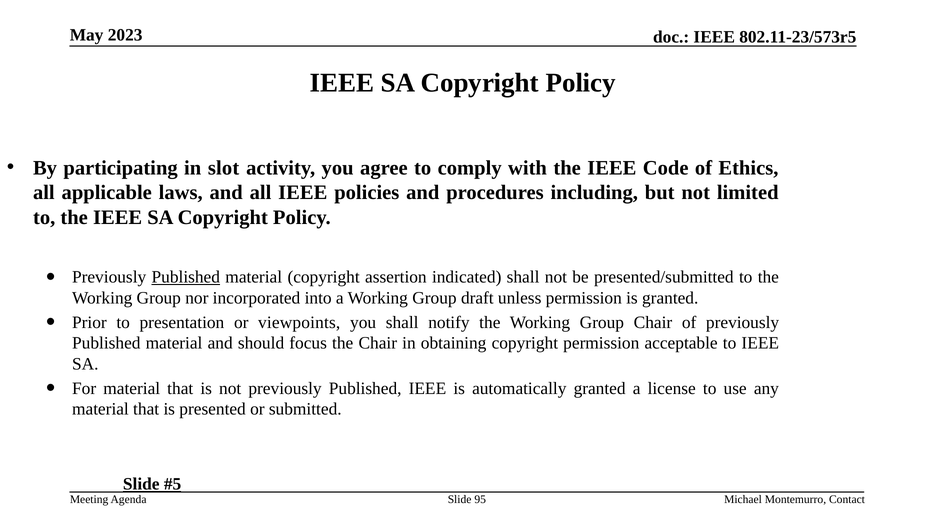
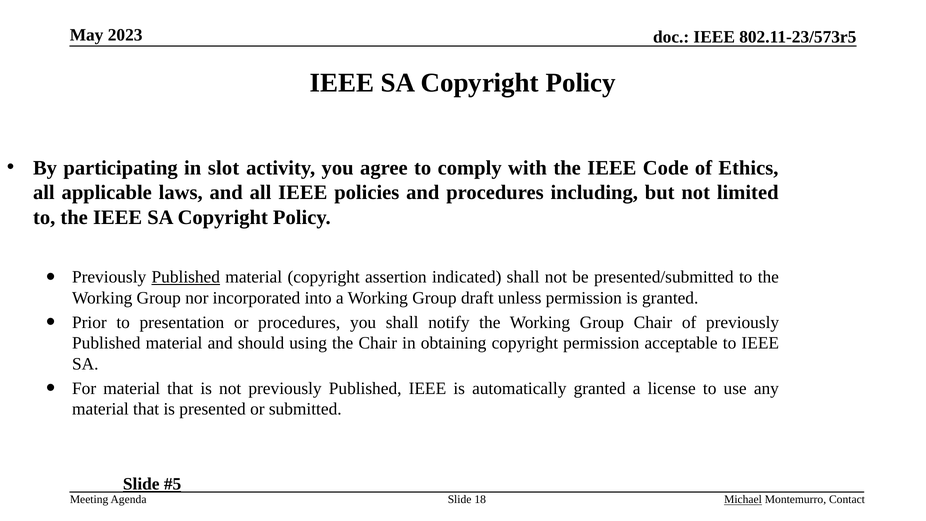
or viewpoints: viewpoints -> procedures
focus: focus -> using
95: 95 -> 18
Michael underline: none -> present
